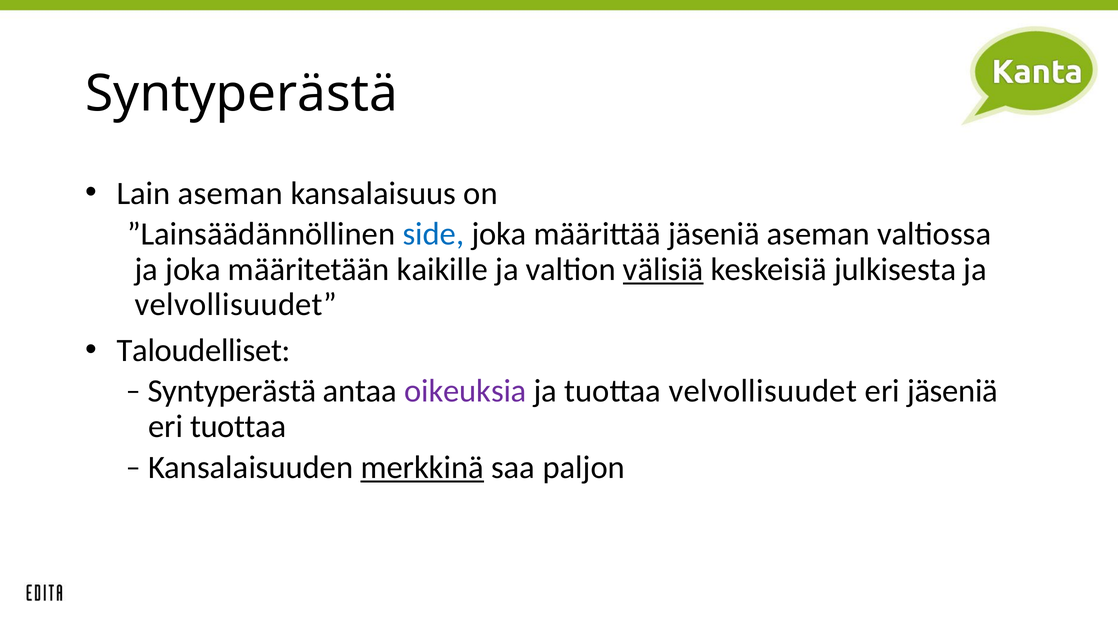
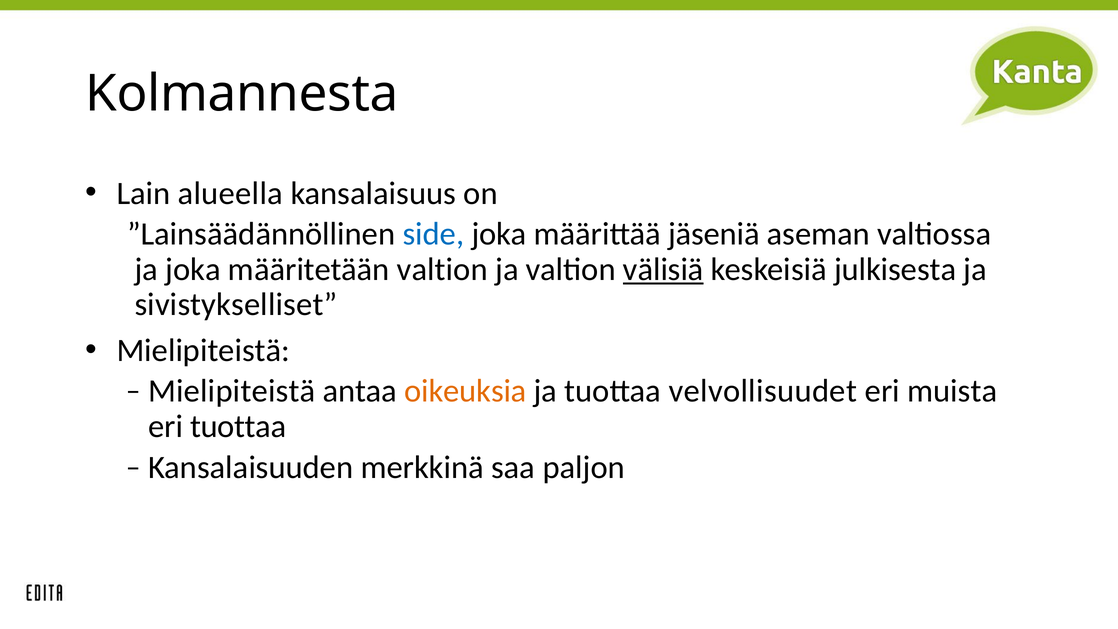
Syntyperästä at (242, 94): Syntyperästä -> Kolmannesta
Lain aseman: aseman -> alueella
määritetään kaikille: kaikille -> valtion
velvollisuudet at (236, 304): velvollisuudet -> sivistykselliset
Taloudelliset at (203, 351): Taloudelliset -> Mielipiteistä
Syntyperästä at (232, 391): Syntyperästä -> Mielipiteistä
oikeuksia colour: purple -> orange
eri jäseniä: jäseniä -> muista
merkkinä underline: present -> none
